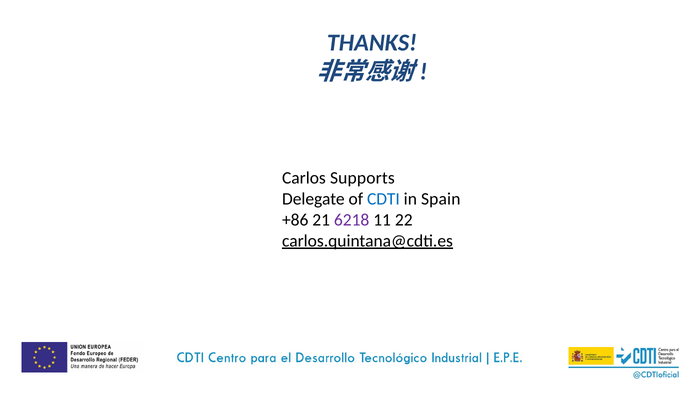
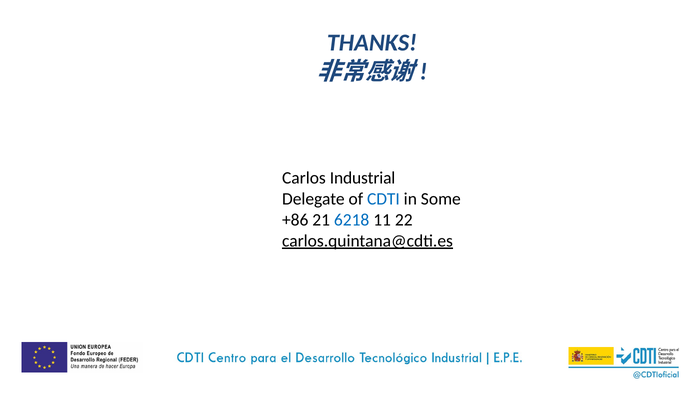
Supports: Supports -> Industrial
Spain: Spain -> Some
6218 colour: purple -> blue
